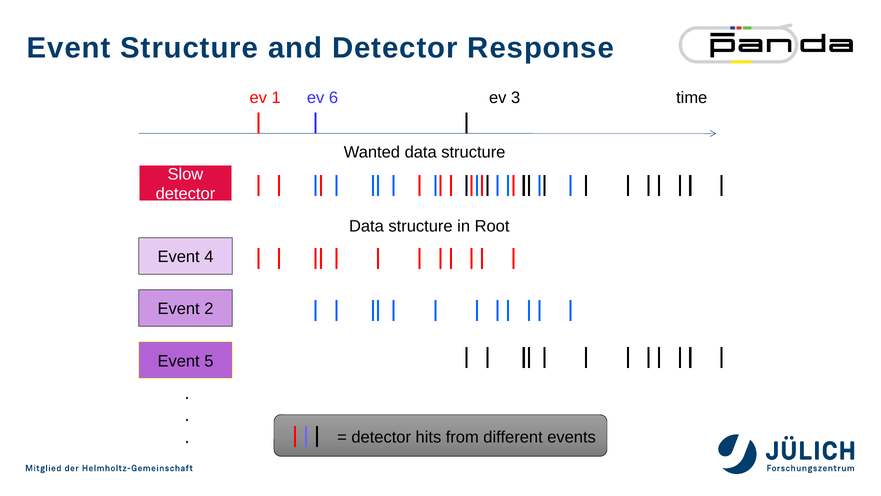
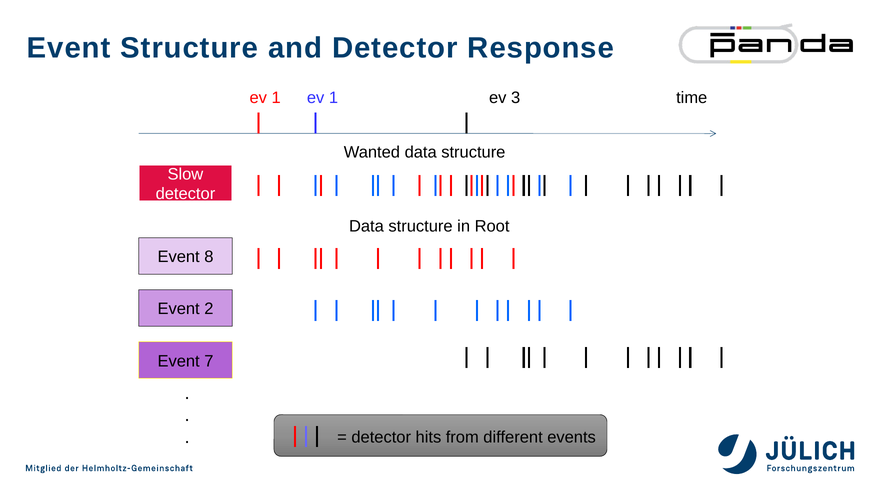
1 ev 6: 6 -> 1
4: 4 -> 8
5: 5 -> 7
